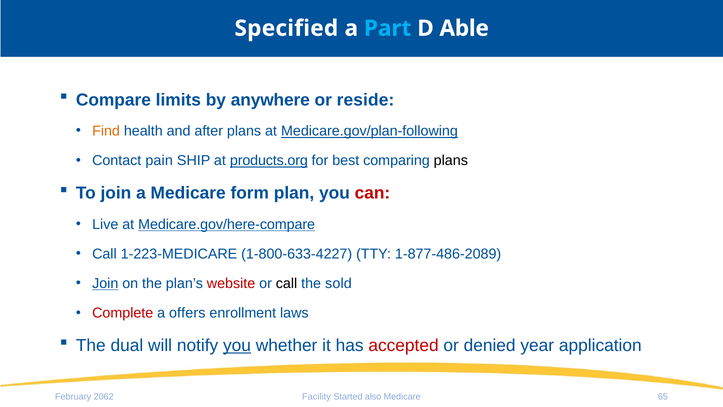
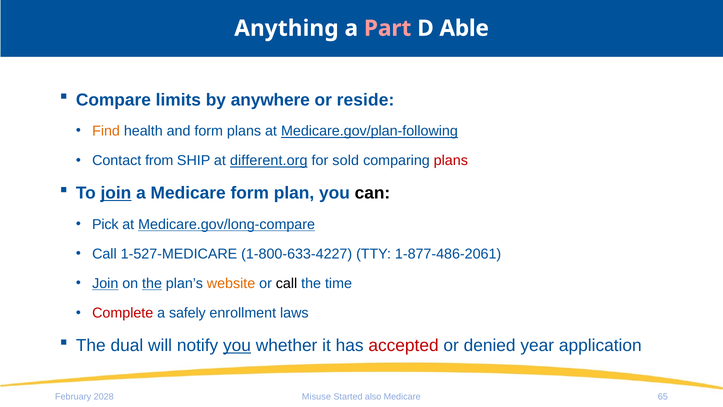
Specified: Specified -> Anything
Part colour: light blue -> pink
and after: after -> form
pain: pain -> from
products.org: products.org -> different.org
best: best -> sold
plans at (451, 161) colour: black -> red
join at (116, 193) underline: none -> present
can colour: red -> black
Live: Live -> Pick
Medicare.gov/here-compare: Medicare.gov/here-compare -> Medicare.gov/long-compare
1-223-MEDICARE: 1-223-MEDICARE -> 1-527-MEDICARE
1-877-486-2089: 1-877-486-2089 -> 1-877-486-2061
the at (152, 283) underline: none -> present
website colour: red -> orange
sold: sold -> time
offers: offers -> safely
2062: 2062 -> 2028
Facility: Facility -> Misuse
